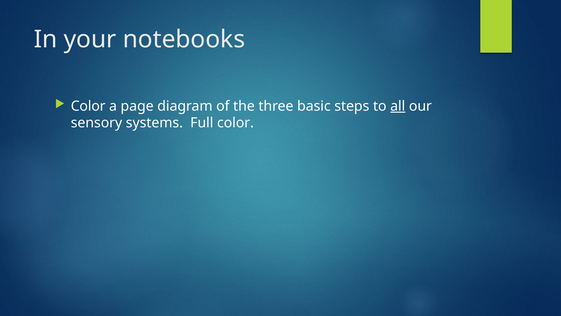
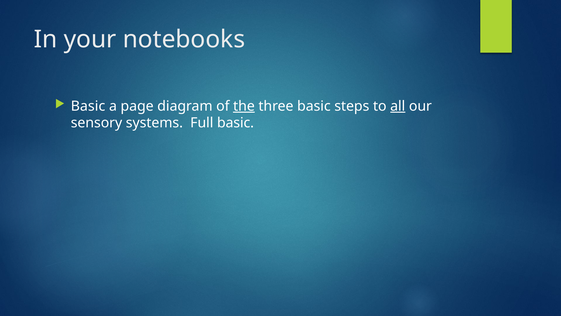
Color at (88, 106): Color -> Basic
the underline: none -> present
Full color: color -> basic
